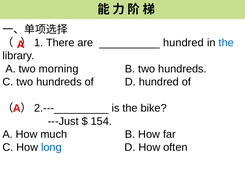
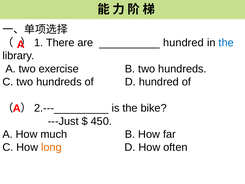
morning: morning -> exercise
154: 154 -> 450
long colour: blue -> orange
